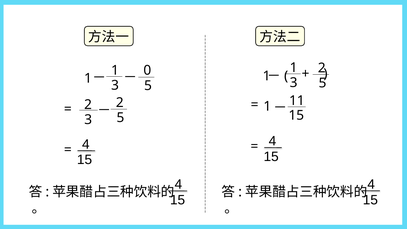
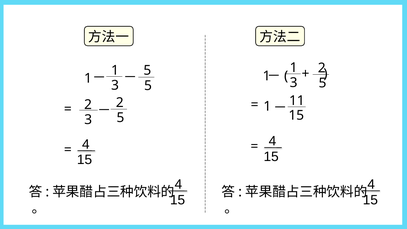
0 at (147, 70): 0 -> 5
